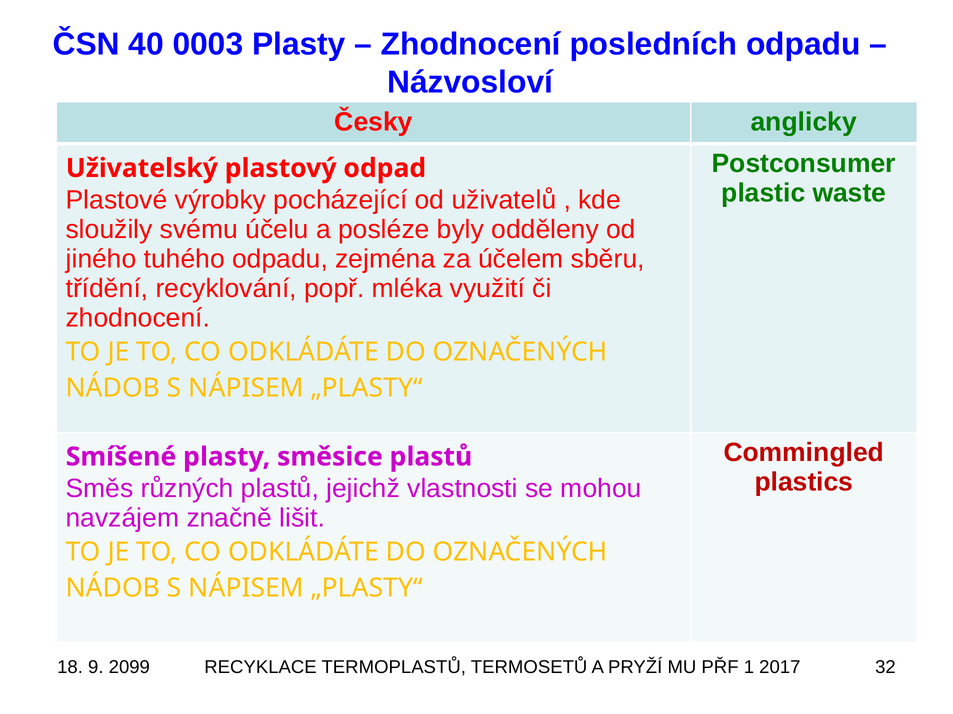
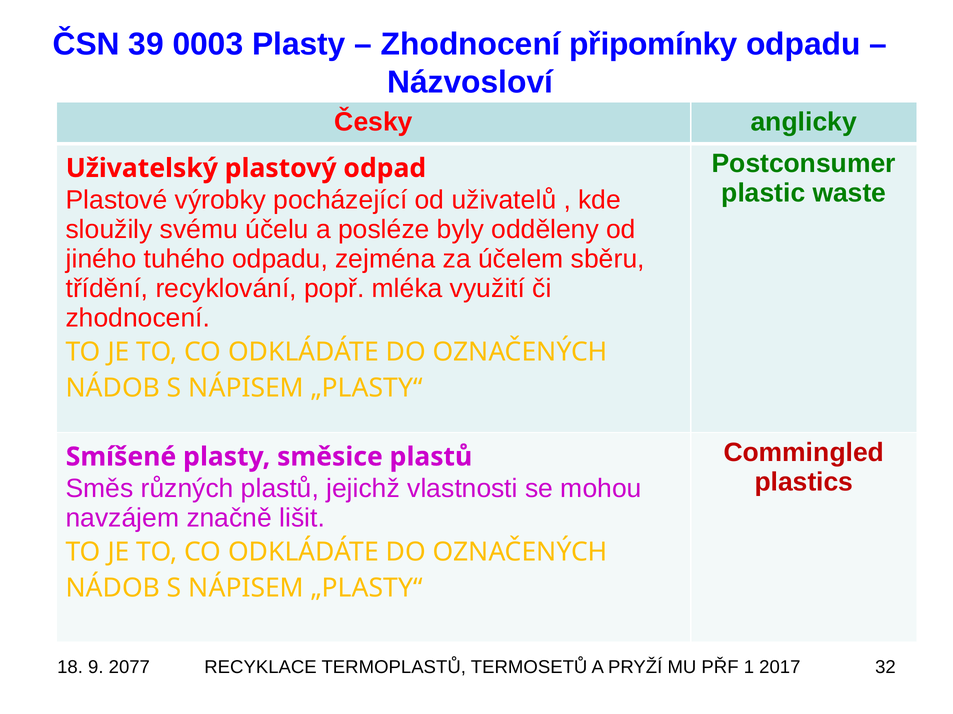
40: 40 -> 39
posledních: posledních -> připomínky
2099: 2099 -> 2077
